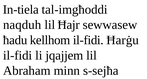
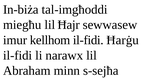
In-tiela: In-tiela -> In-biża
naqduh: naqduh -> miegħu
ħadu: ħadu -> imur
jqajjem: jqajjem -> narawx
